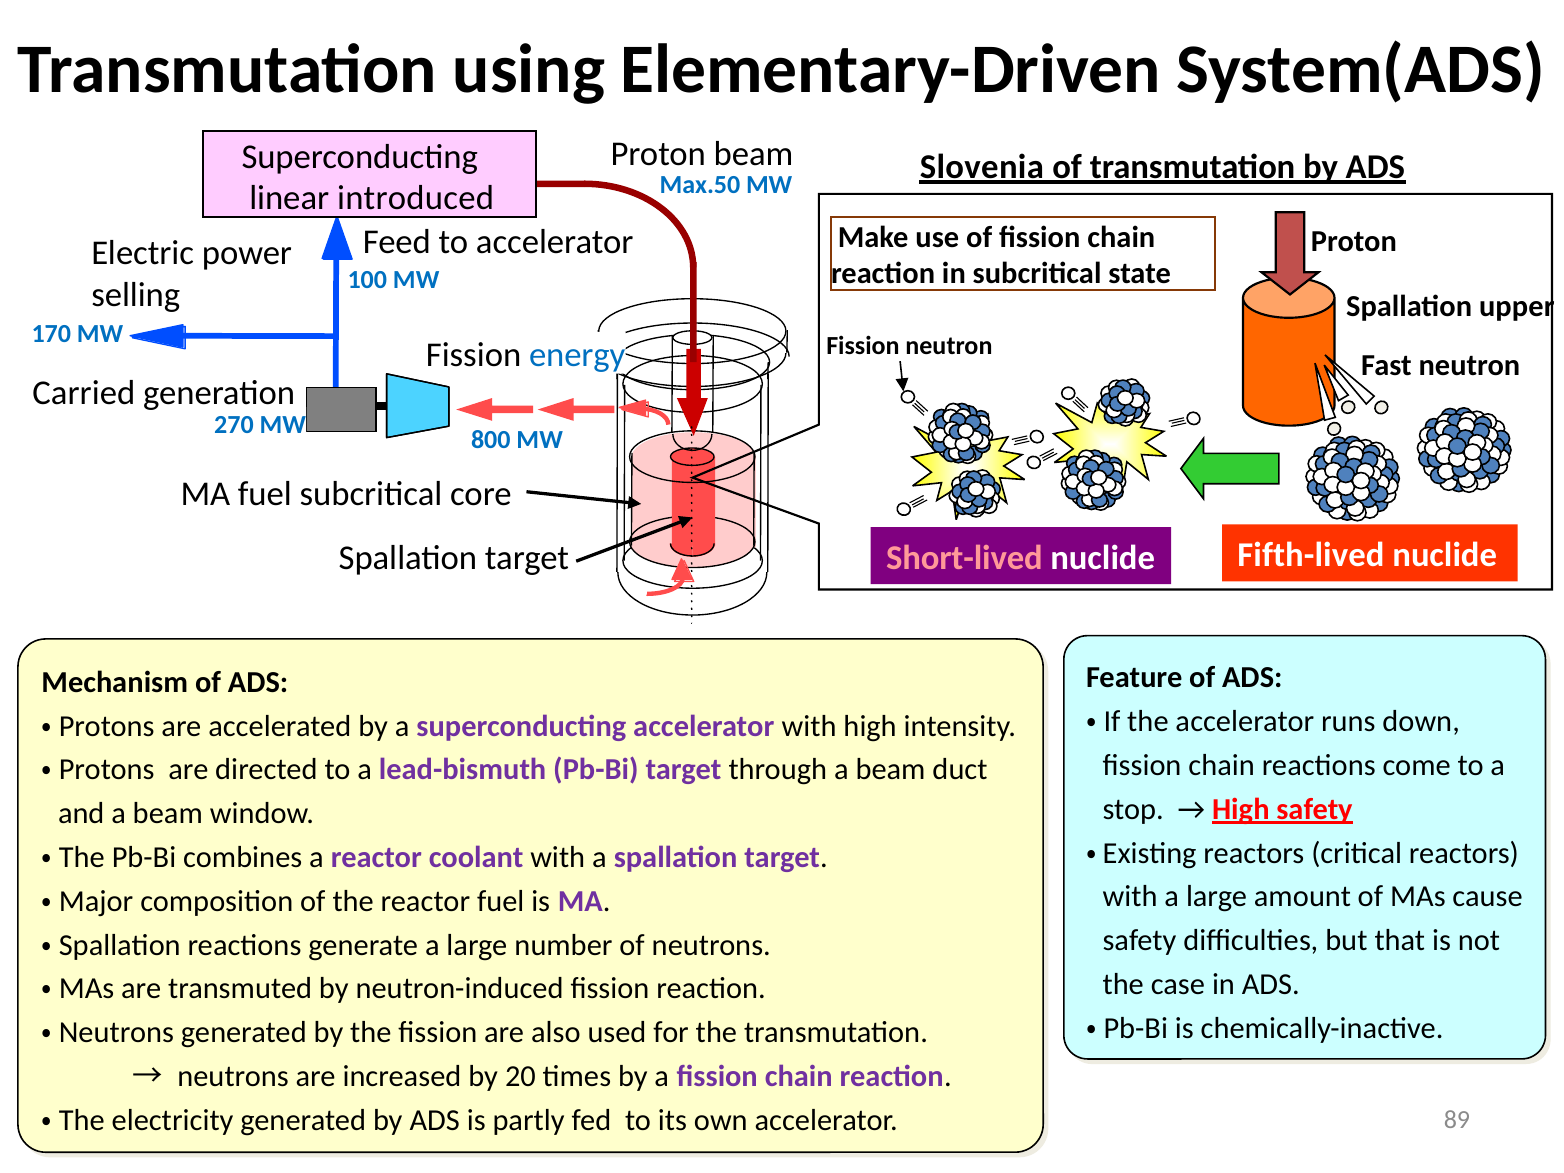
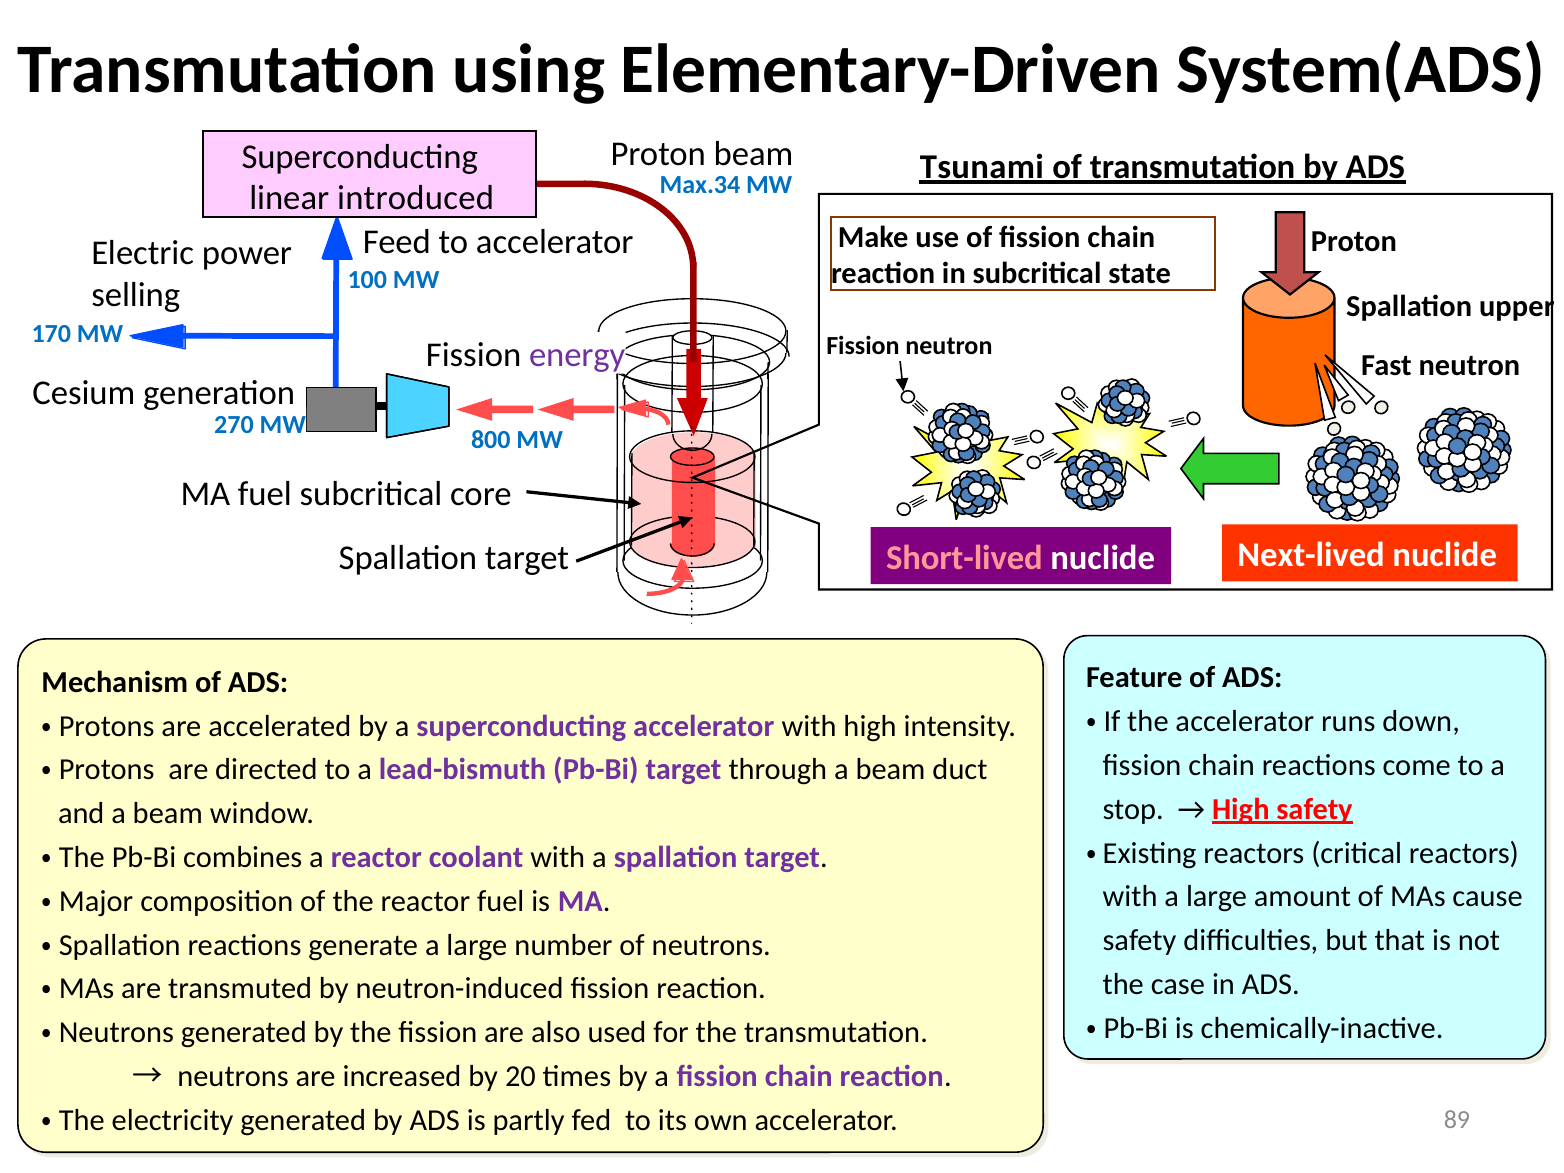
Slovenia: Slovenia -> Tsunami
Max.50: Max.50 -> Max.34
energy colour: blue -> purple
Carried: Carried -> Cesium
Fifth-lived: Fifth-lived -> Next-lived
